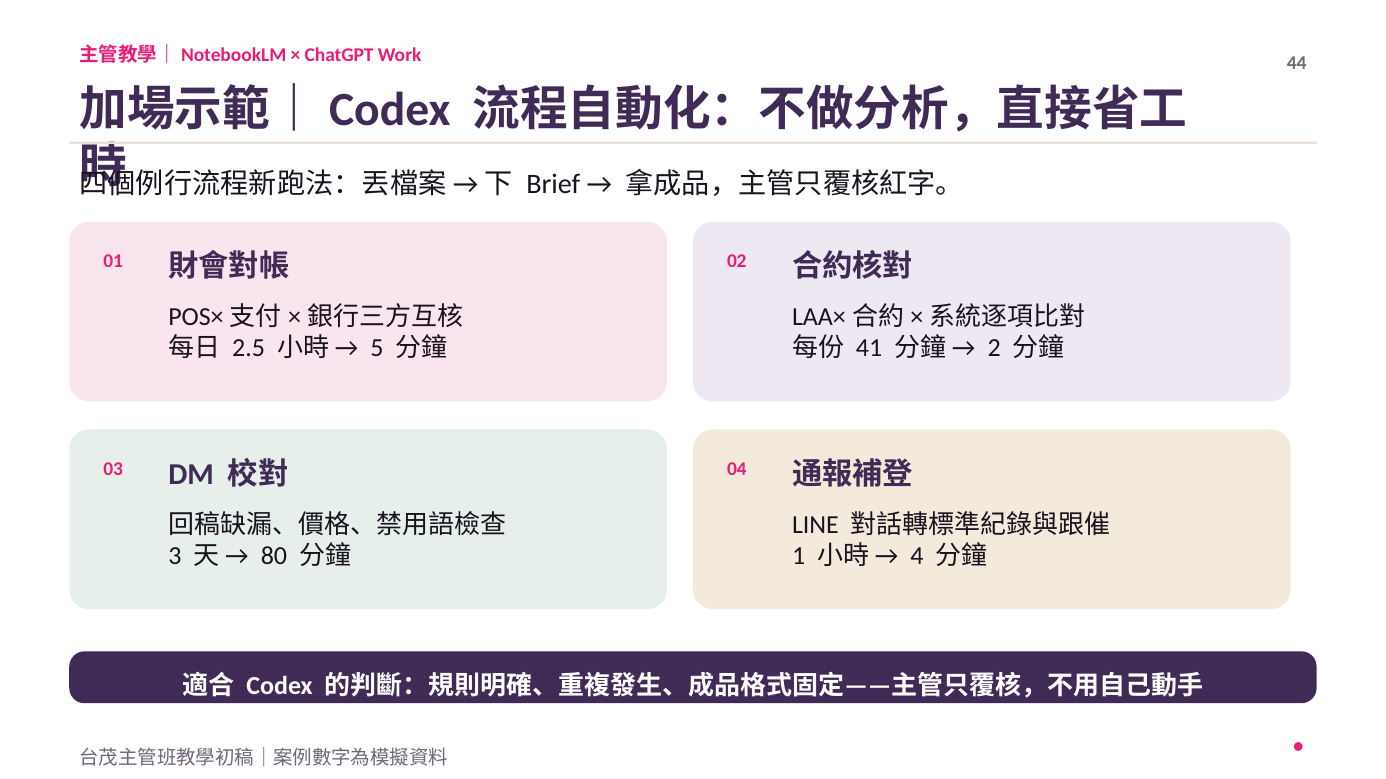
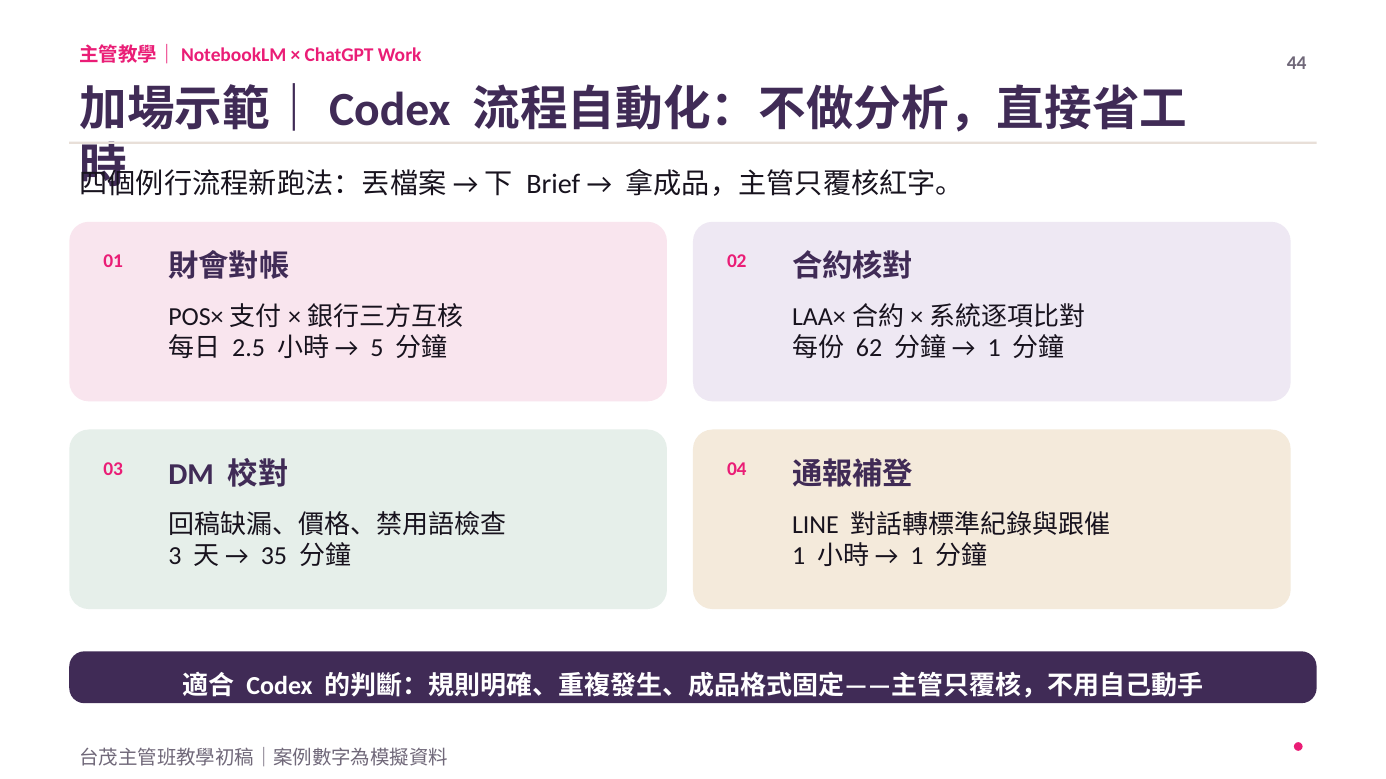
41: 41 -> 62
2 at (994, 348): 2 -> 1
80: 80 -> 35
4 at (917, 556): 4 -> 1
